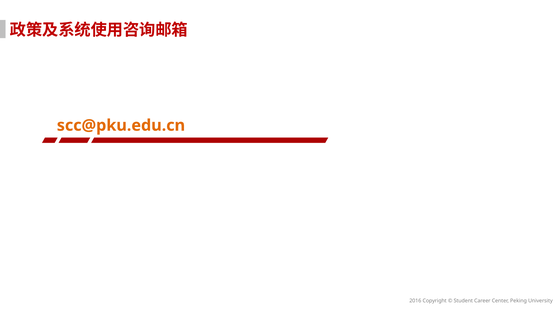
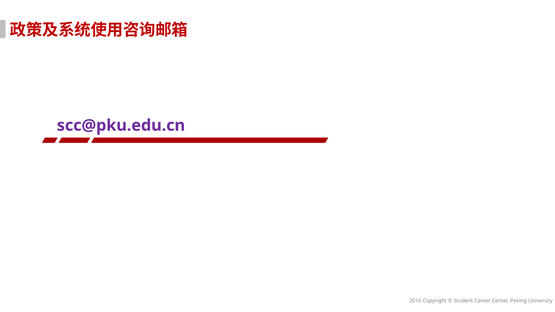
scc@pku.edu.cn colour: orange -> purple
